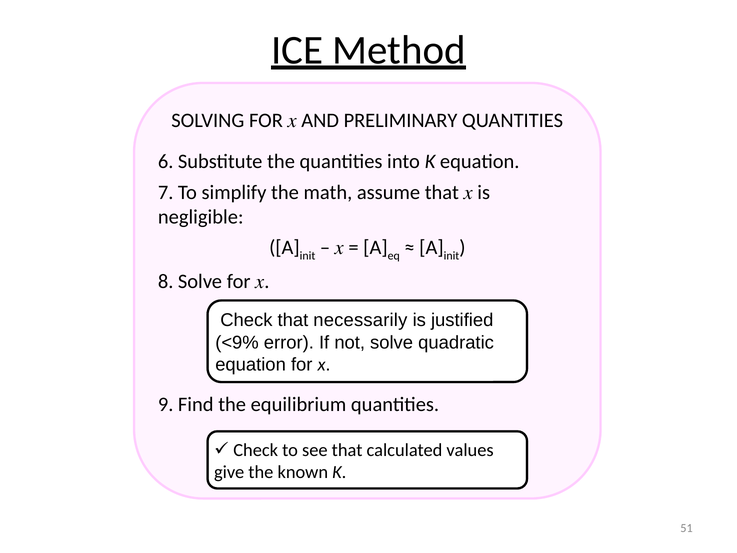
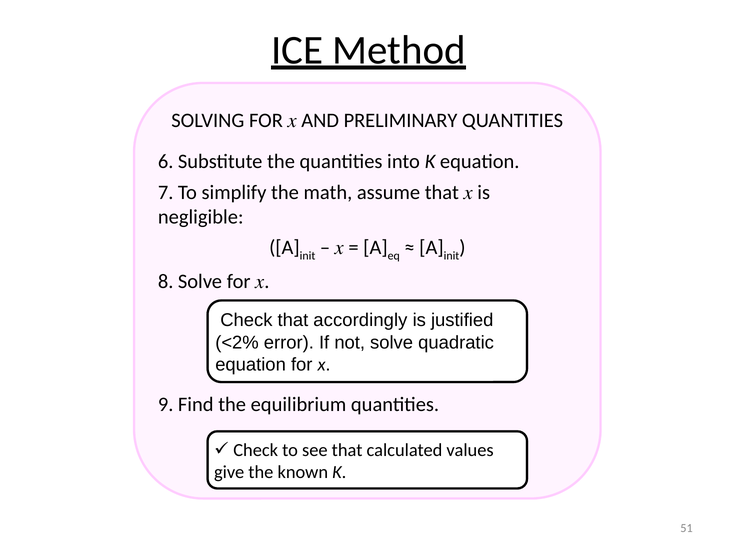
necessarily: necessarily -> accordingly
<9%: <9% -> <2%
